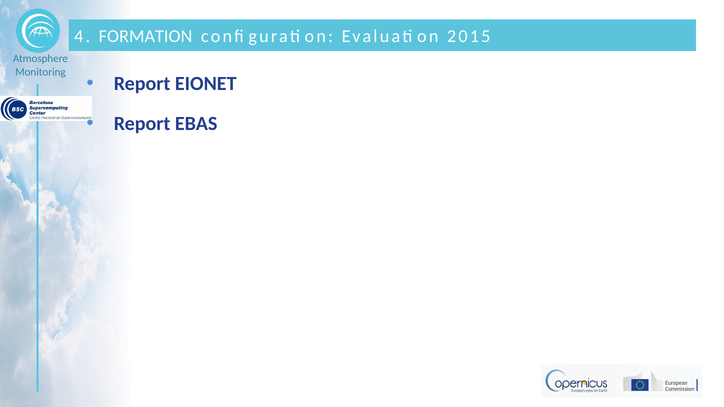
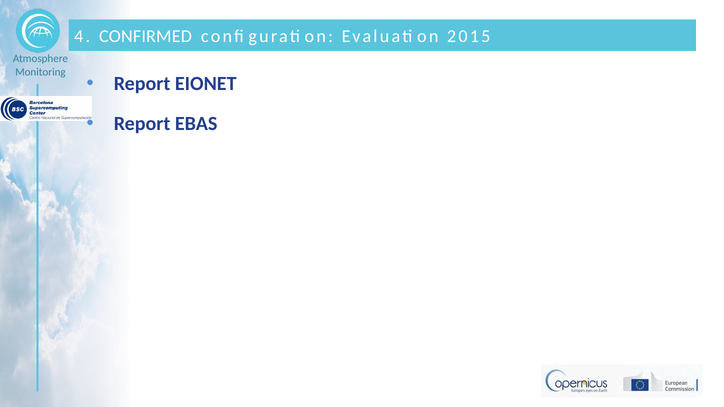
FORMATION: FORMATION -> CONFIRMED
